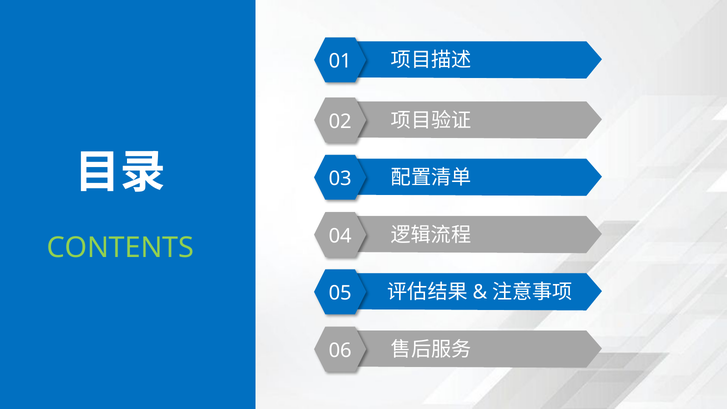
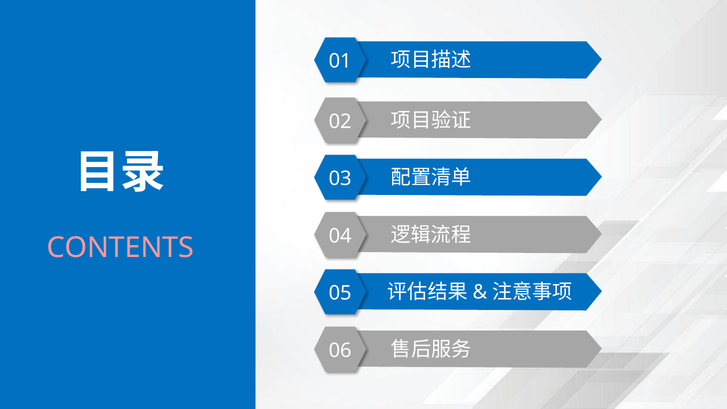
CONTENTS colour: light green -> pink
